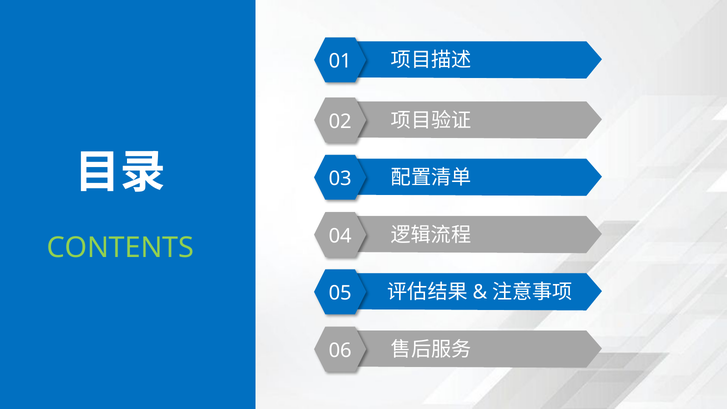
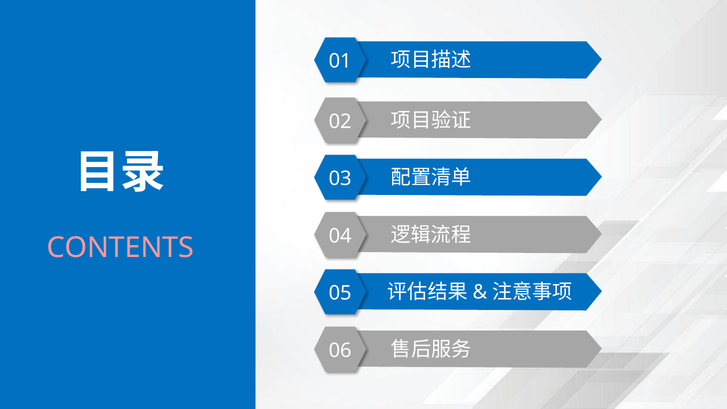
CONTENTS colour: light green -> pink
